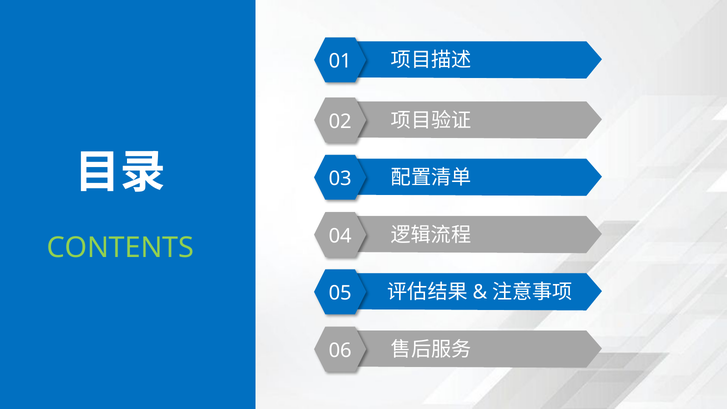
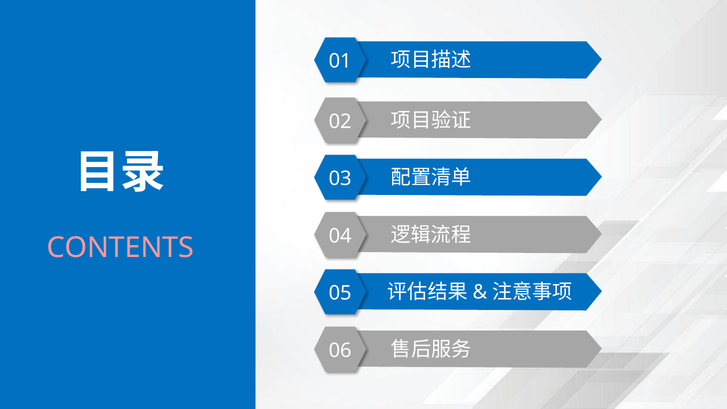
CONTENTS colour: light green -> pink
